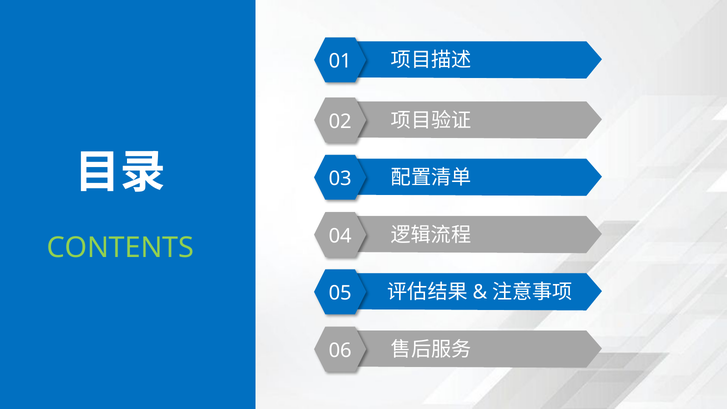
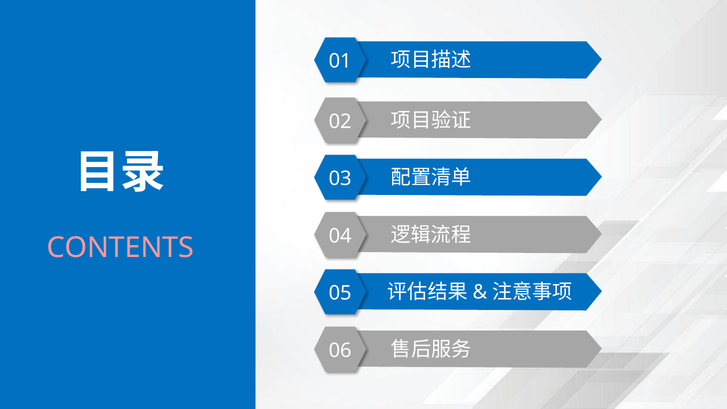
CONTENTS colour: light green -> pink
